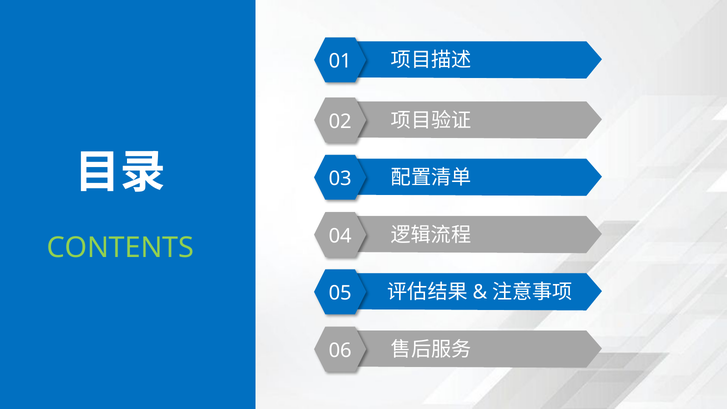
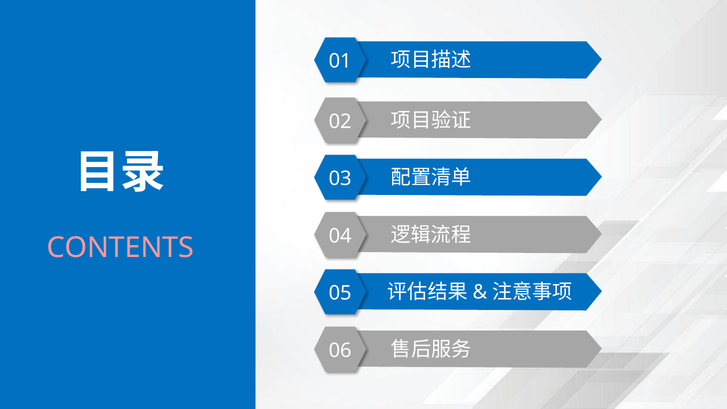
CONTENTS colour: light green -> pink
